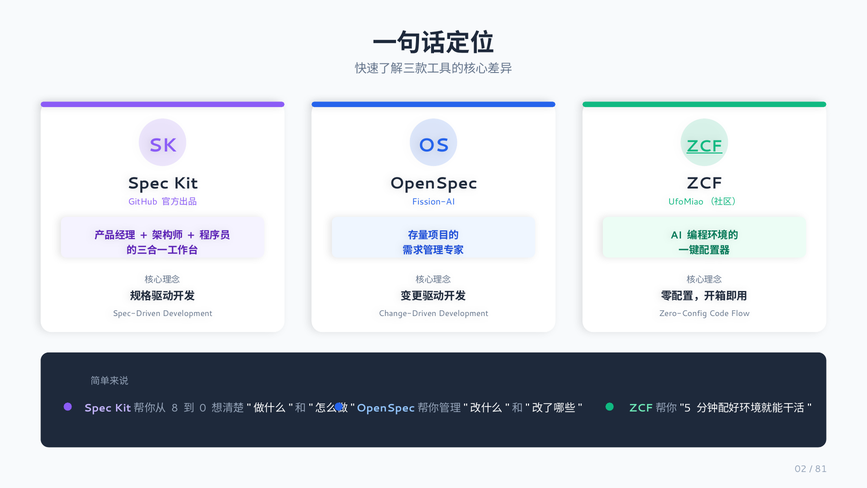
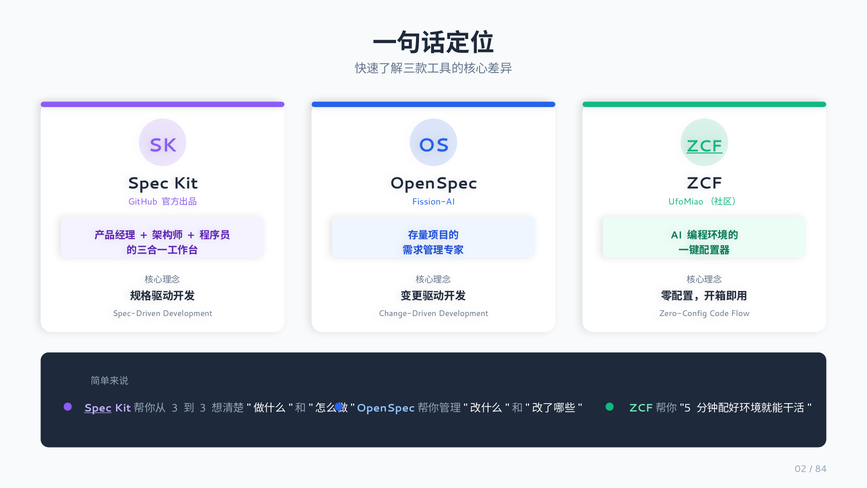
Spec at (98, 408) underline: none -> present
8 at (175, 408): 8 -> 3
0 at (203, 408): 0 -> 3
81: 81 -> 84
